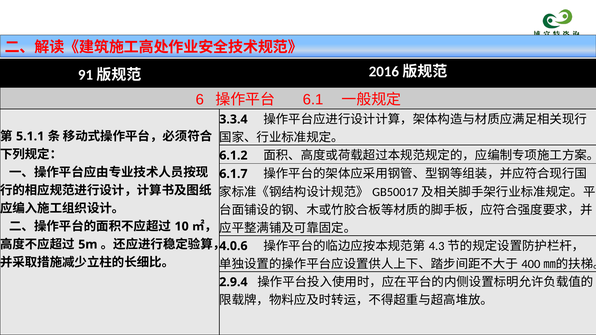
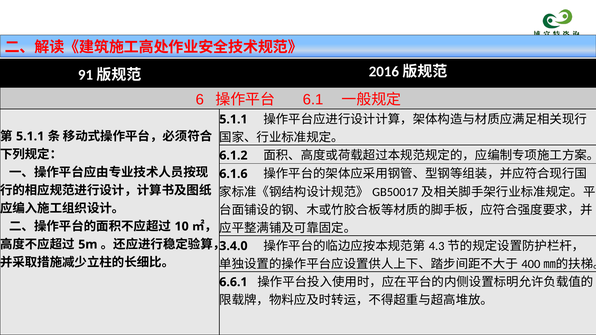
3.3.4 at (233, 119): 3.3.4 -> 5.1.1
6.1.7: 6.1.7 -> 6.1.6
4.0.6: 4.0.6 -> 3.4.0
2.9.4: 2.9.4 -> 6.6.1
